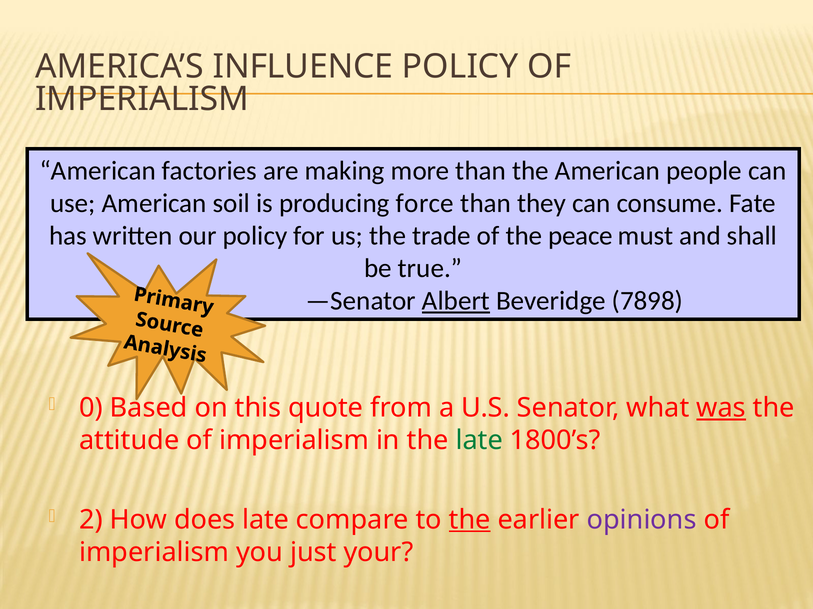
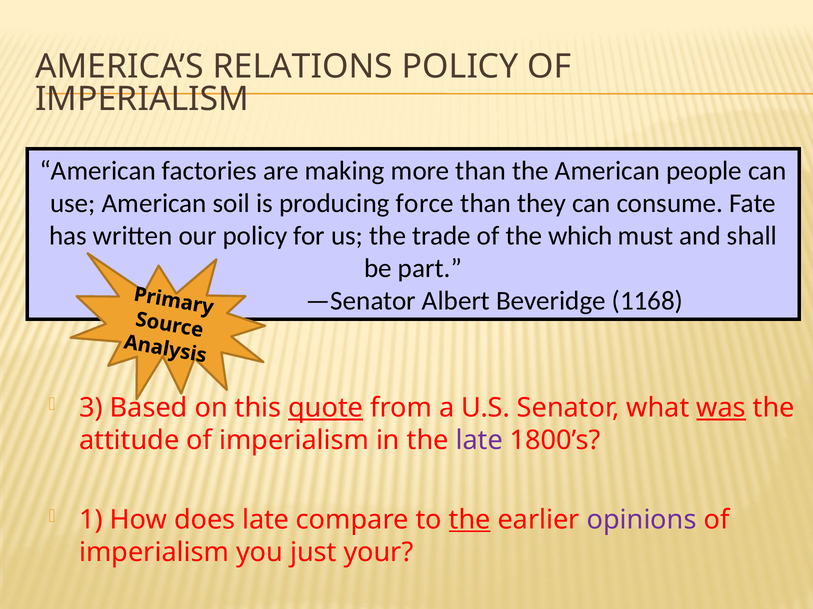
INFLUENCE: INFLUENCE -> RELATIONS
peace: peace -> which
true: true -> part
Albert underline: present -> none
7898: 7898 -> 1168
0: 0 -> 3
quote underline: none -> present
late at (479, 441) colour: green -> purple
2: 2 -> 1
